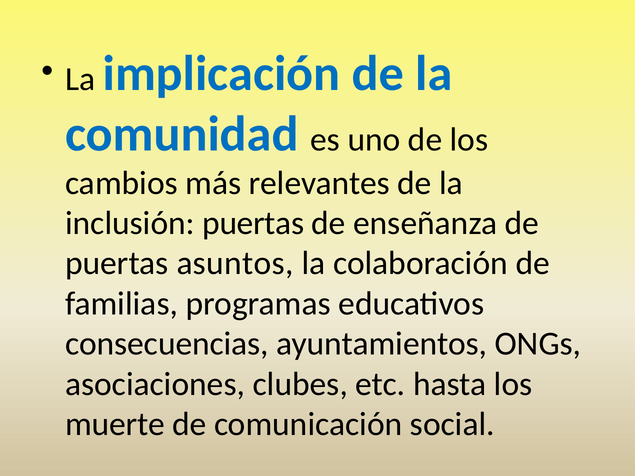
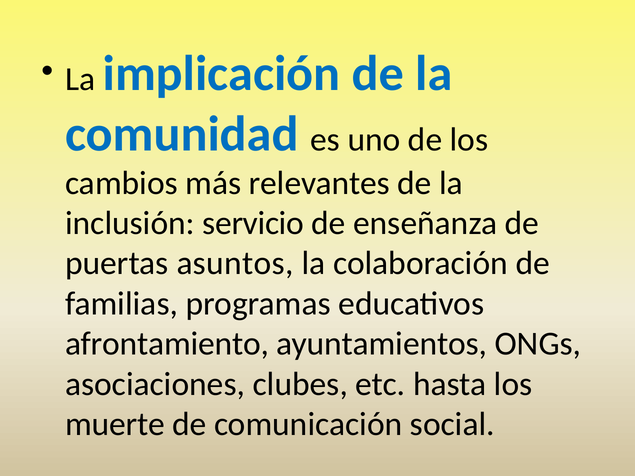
inclusión puertas: puertas -> servicio
consecuencias: consecuencias -> afrontamiento
